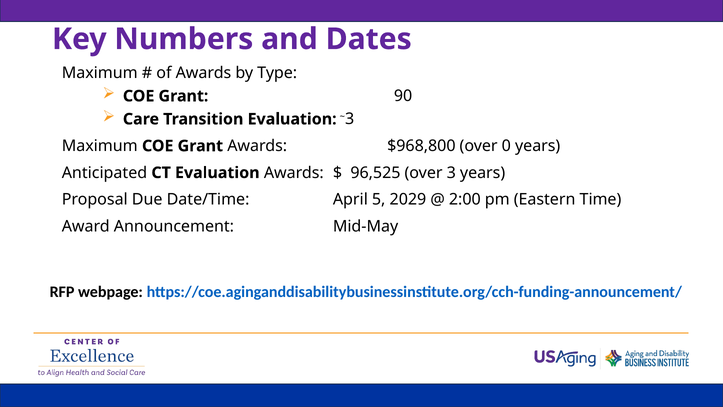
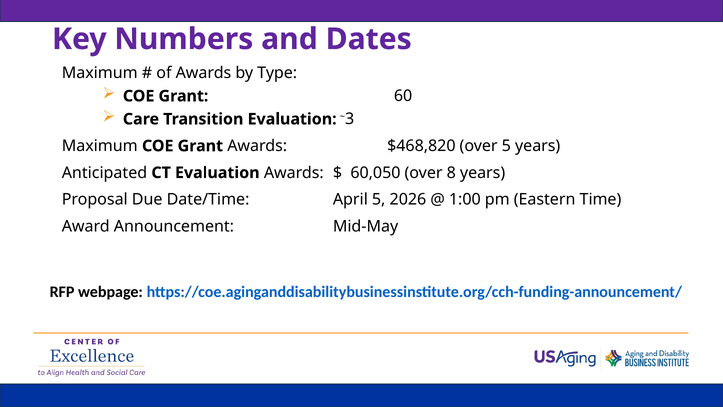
90: 90 -> 60
$968,800: $968,800 -> $468,820
over 0: 0 -> 5
96,525: 96,525 -> 60,050
3: 3 -> 8
2029: 2029 -> 2026
2:00: 2:00 -> 1:00
